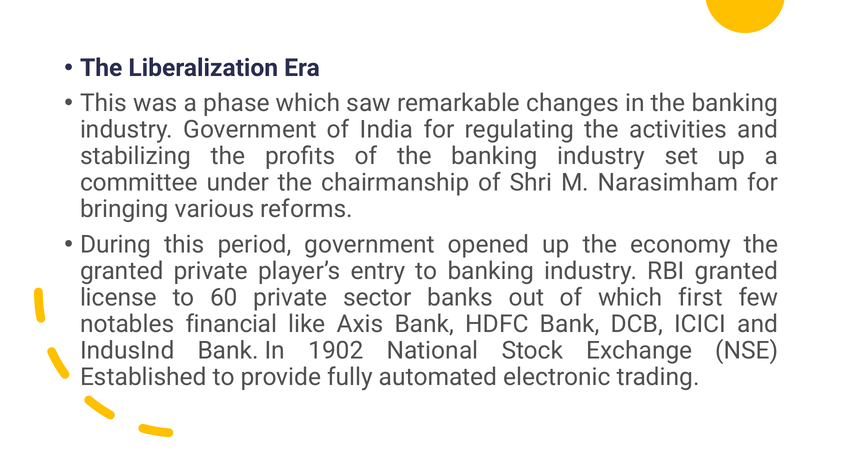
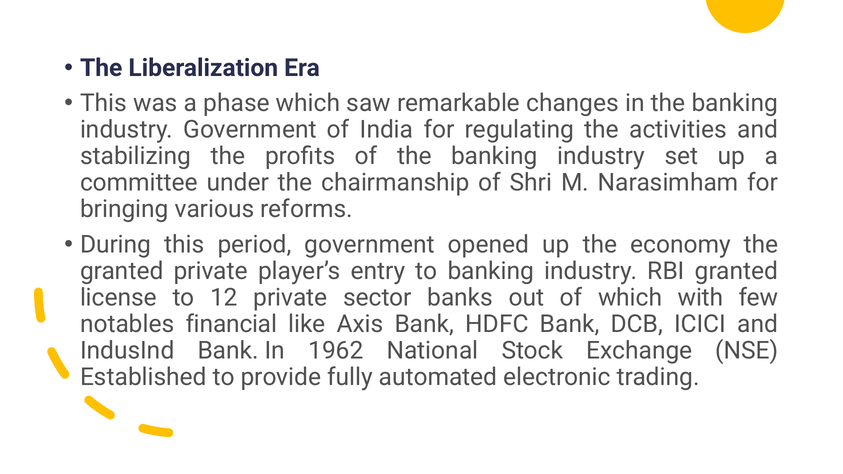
60: 60 -> 12
first: first -> with
1902: 1902 -> 1962
